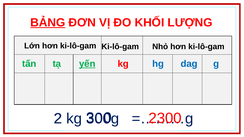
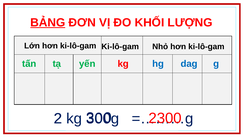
yến underline: present -> none
